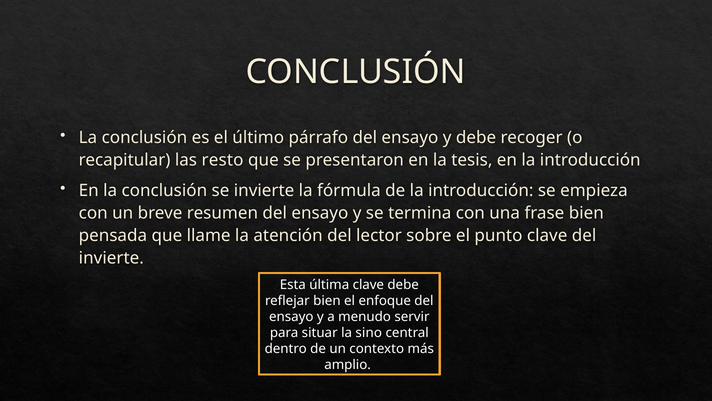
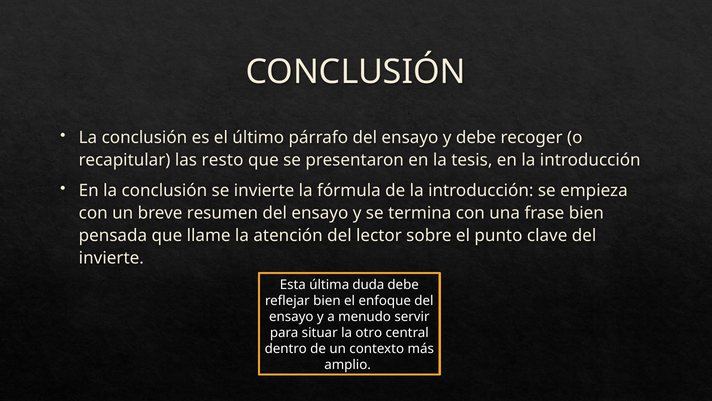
última clave: clave -> duda
sino: sino -> otro
